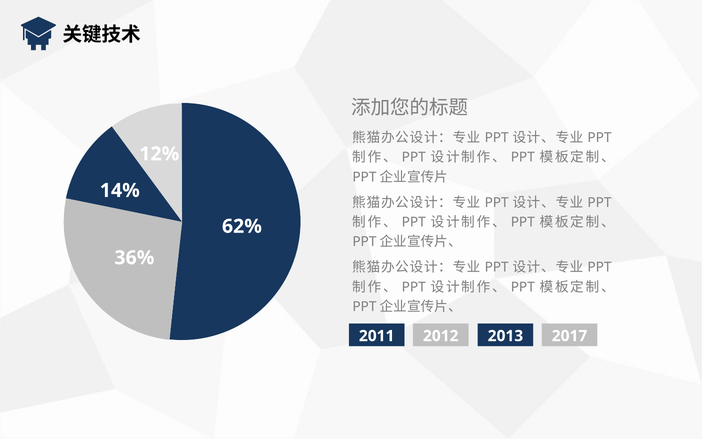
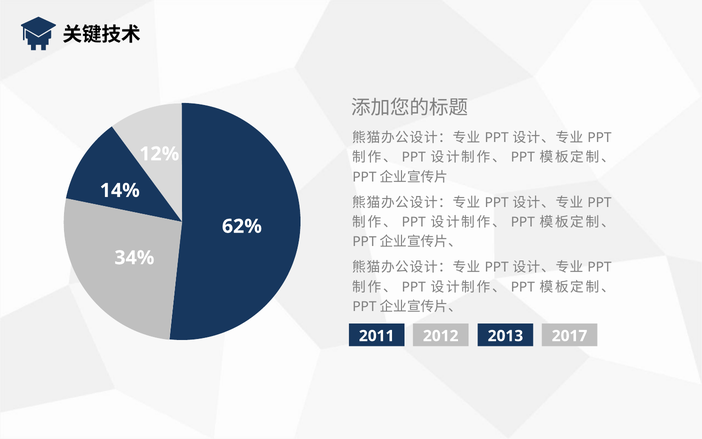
36%: 36% -> 34%
